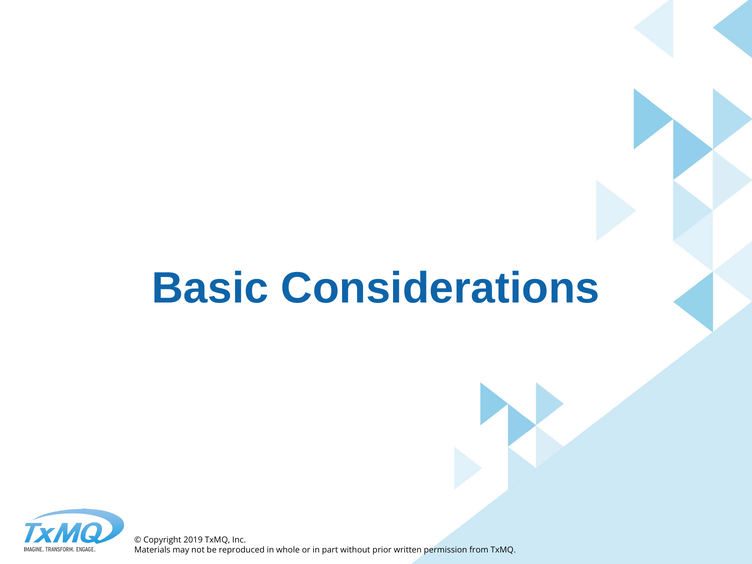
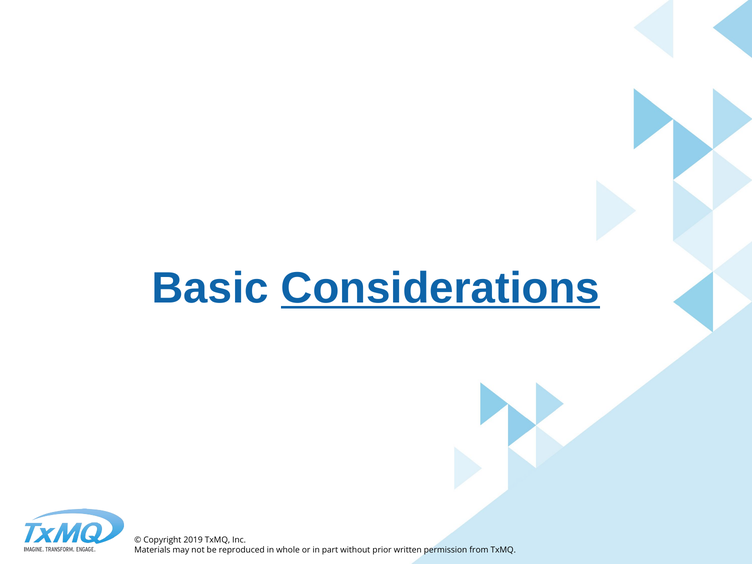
Considerations underline: none -> present
